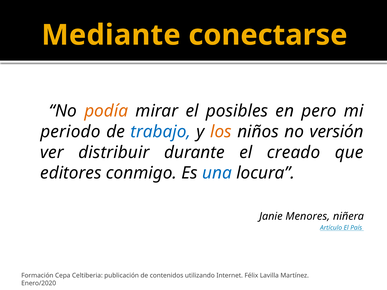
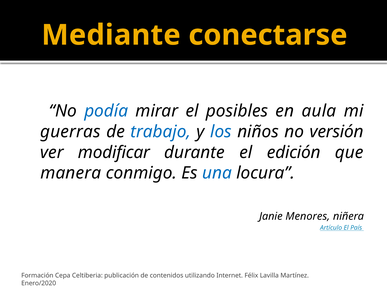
podía colour: orange -> blue
pero: pero -> aula
periodo: periodo -> guerras
los colour: orange -> blue
distribuir: distribuir -> modificar
creado: creado -> edición
editores: editores -> manera
